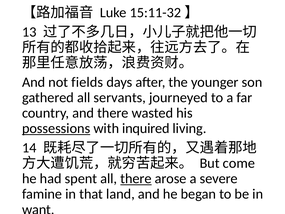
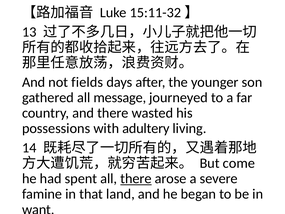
servants: servants -> message
possessions underline: present -> none
inquired: inquired -> adultery
